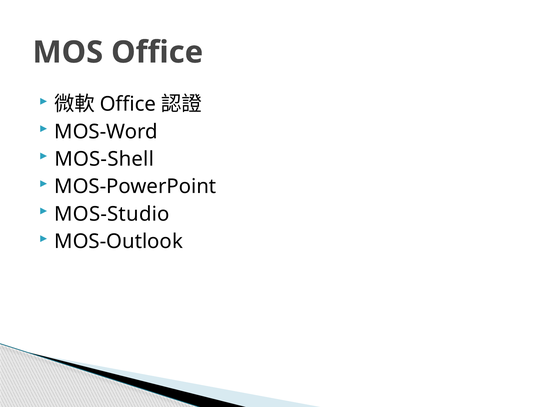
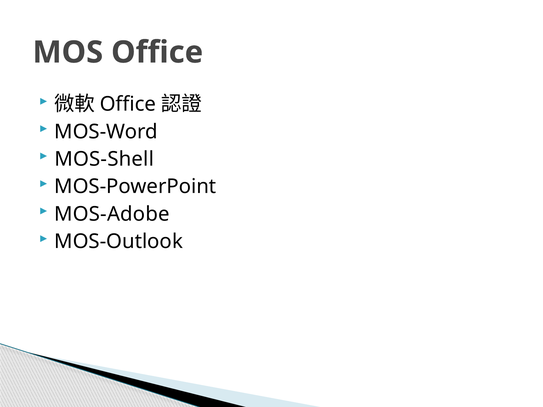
MOS-Studio: MOS-Studio -> MOS-Adobe
